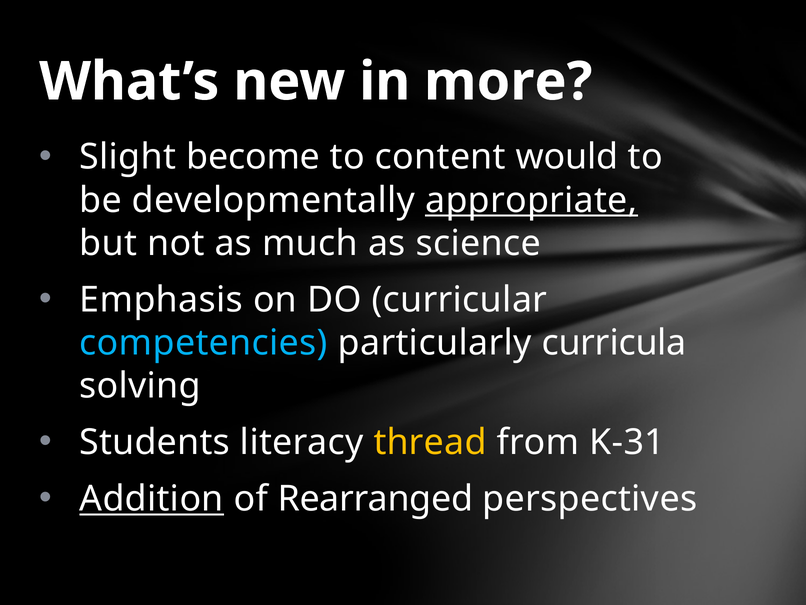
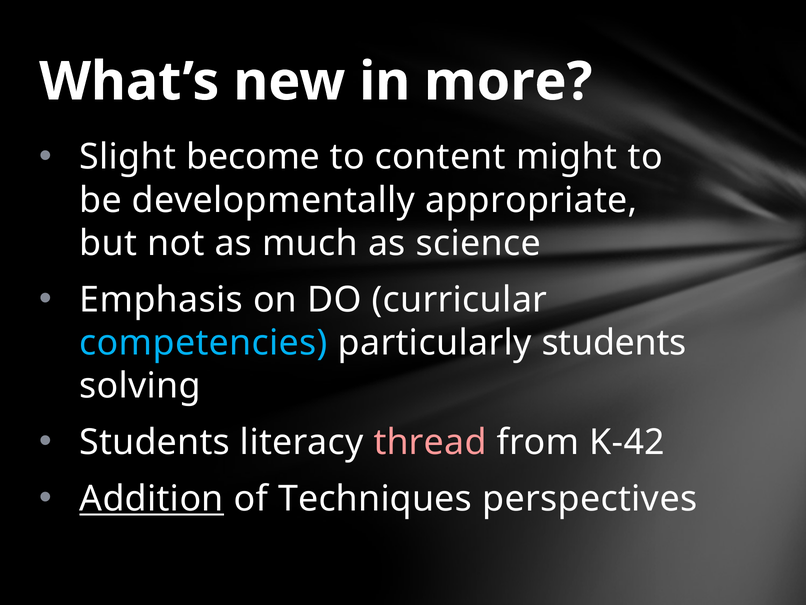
would: would -> might
appropriate underline: present -> none
particularly curricula: curricula -> students
thread colour: yellow -> pink
K-31: K-31 -> K-42
Rearranged: Rearranged -> Techniques
